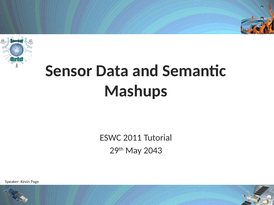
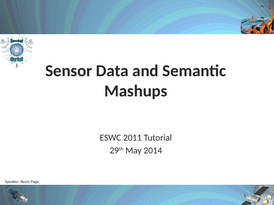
2043: 2043 -> 2014
